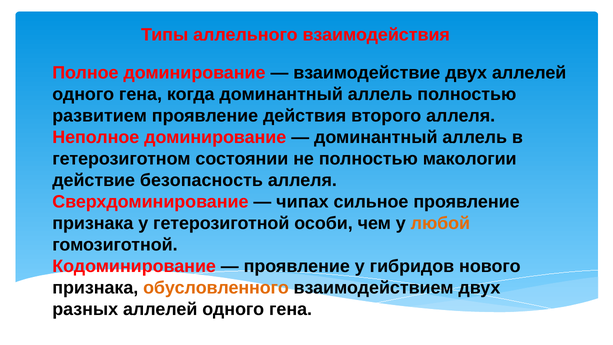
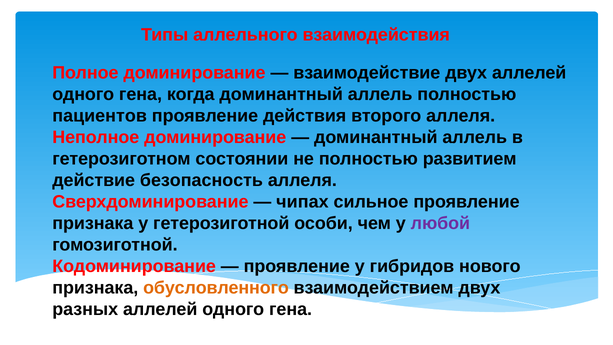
развитием: развитием -> пациентов
макологии: макологии -> развитием
любой colour: orange -> purple
